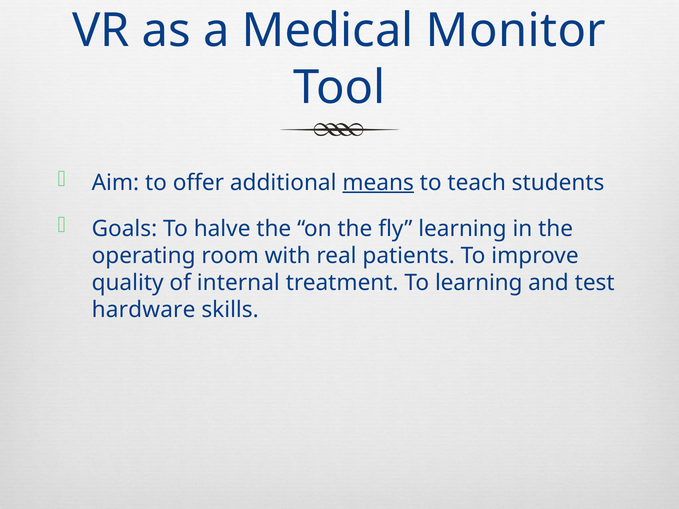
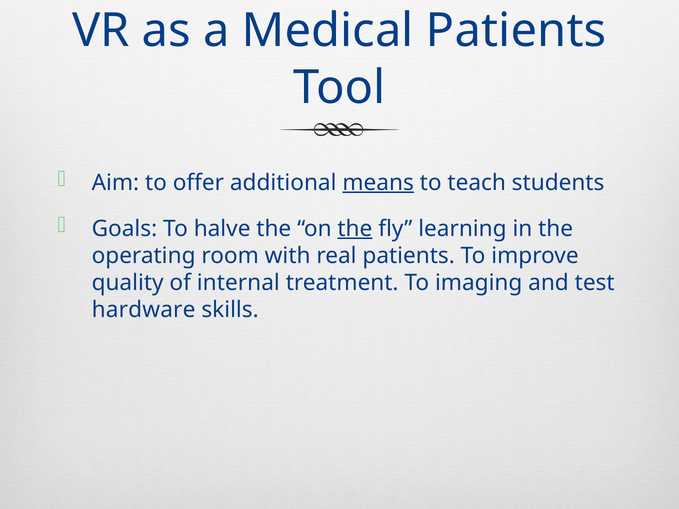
Medical Monitor: Monitor -> Patients
the at (355, 229) underline: none -> present
To learning: learning -> imaging
